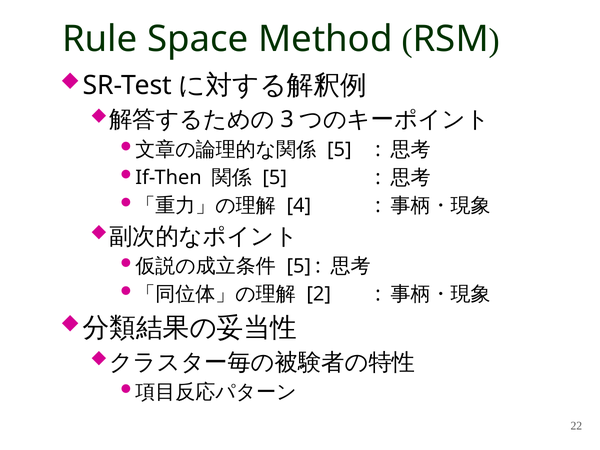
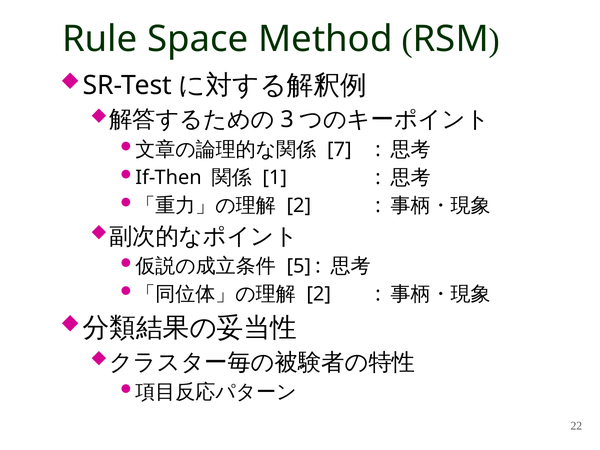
5 at (339, 149): 5 -> 7
5 at (275, 177): 5 -> 1
4 at (299, 205): 4 -> 2
